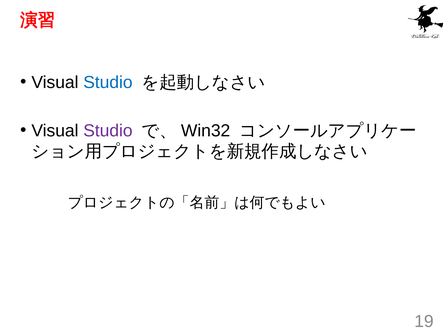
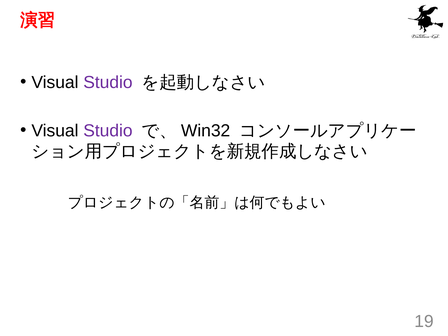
Studio at (108, 83) colour: blue -> purple
